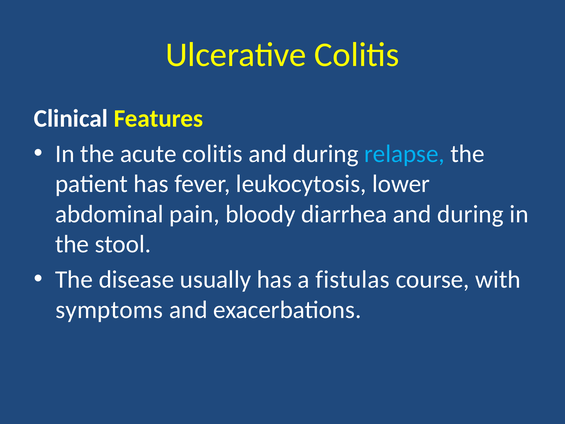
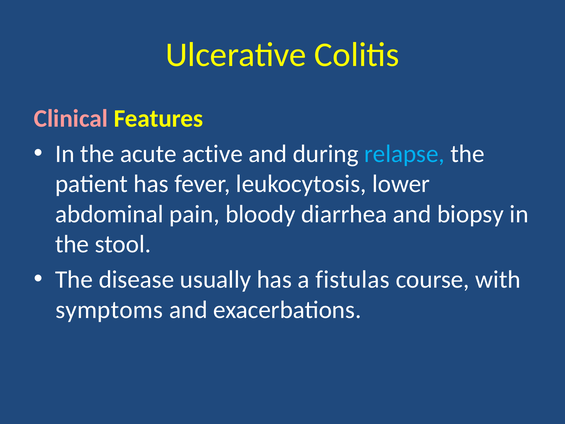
Clinical colour: white -> pink
acute colitis: colitis -> active
diarrhea and during: during -> biopsy
